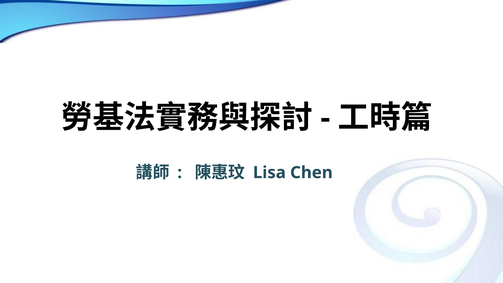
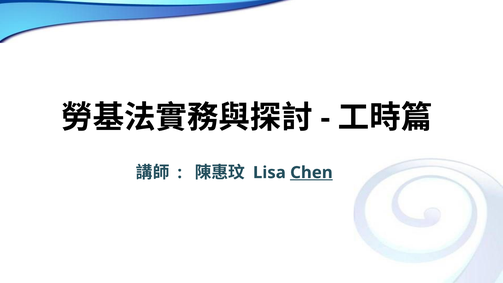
Chen underline: none -> present
